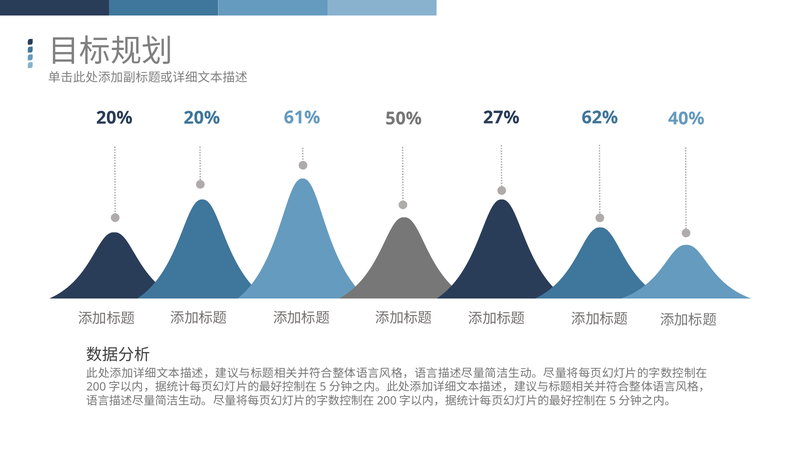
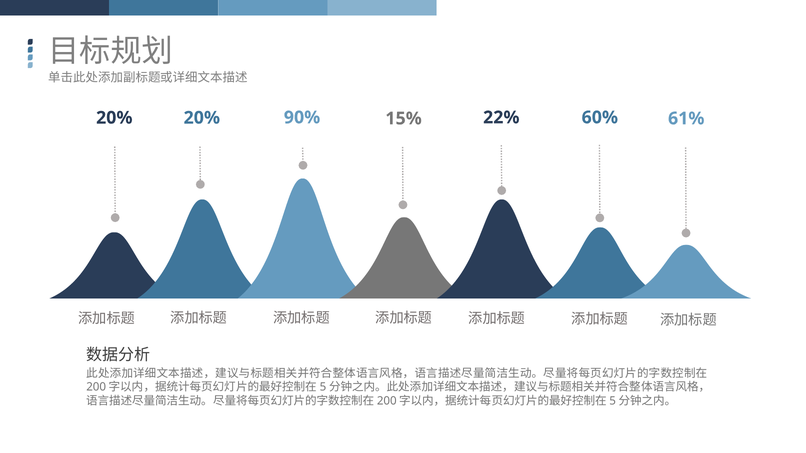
61%: 61% -> 90%
27%: 27% -> 22%
62%: 62% -> 60%
50%: 50% -> 15%
40%: 40% -> 61%
